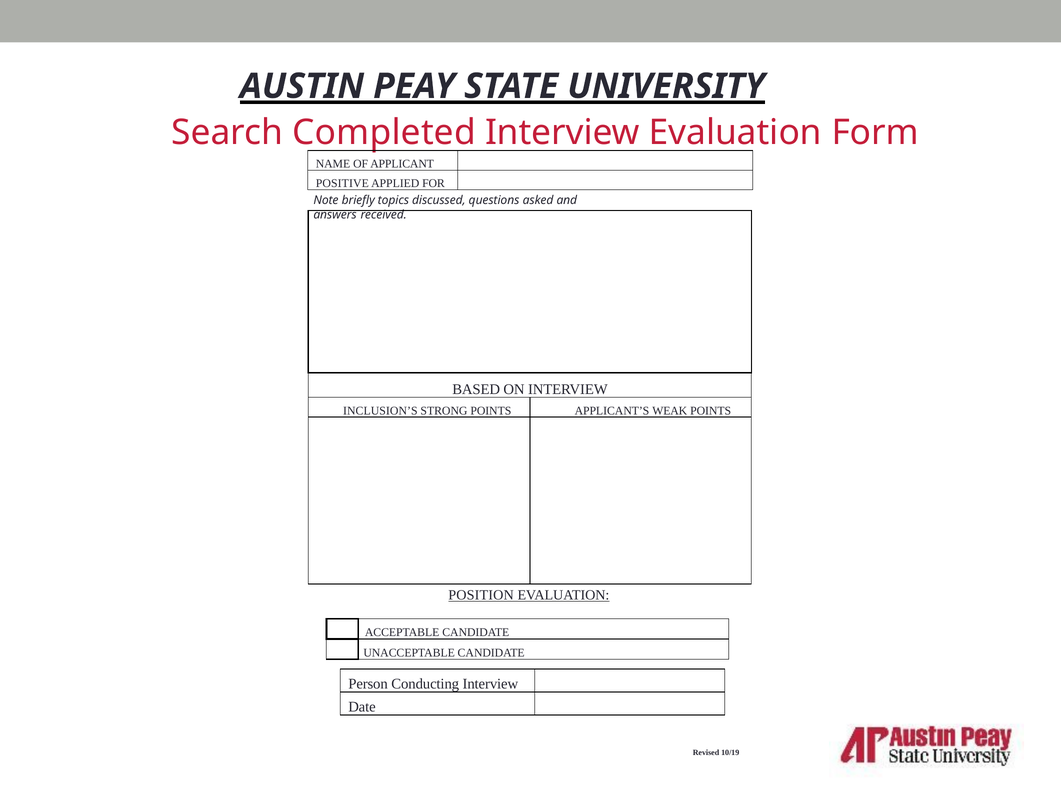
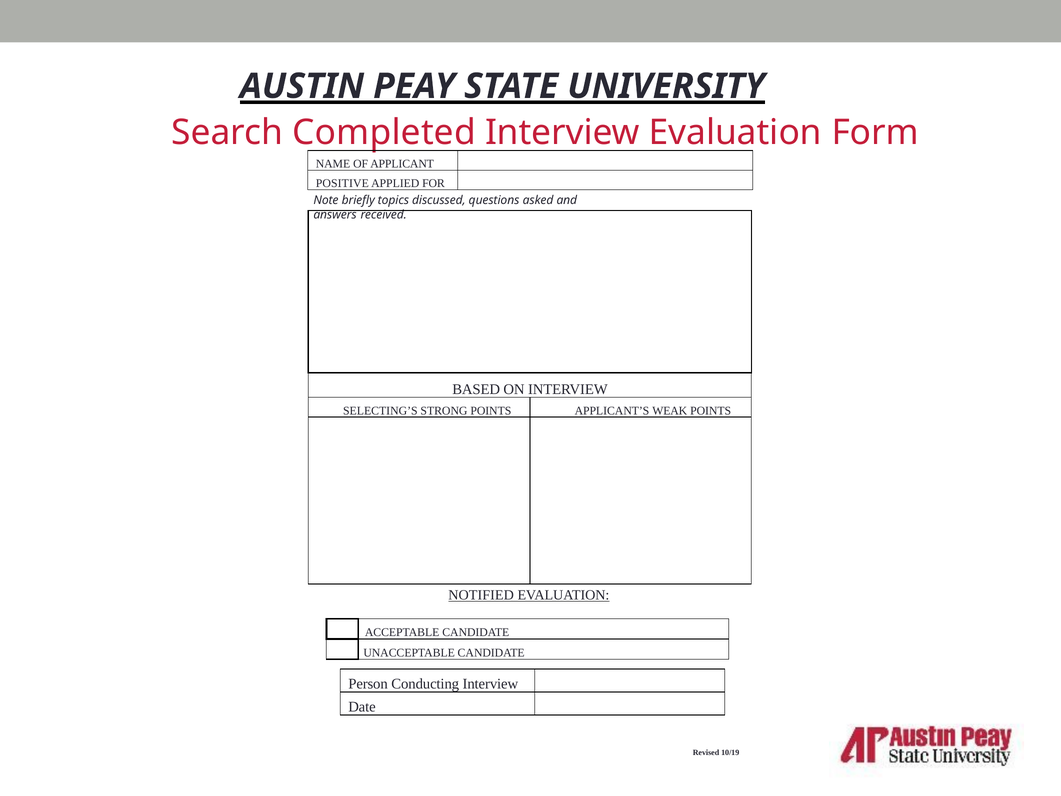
INCLUSION’S: INCLUSION’S -> SELECTING’S
POSITION: POSITION -> NOTIFIED
